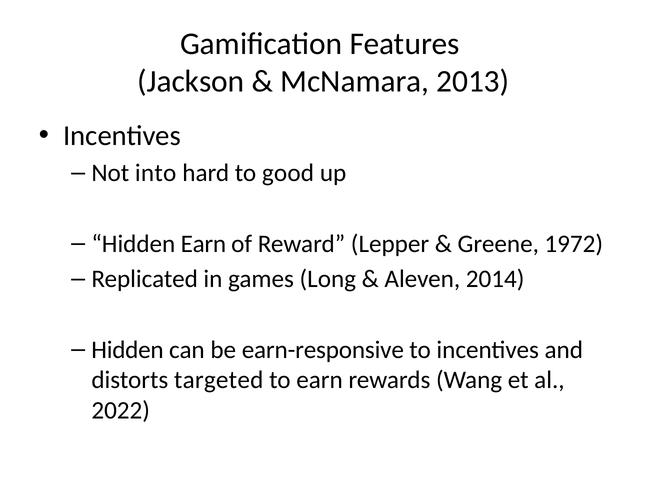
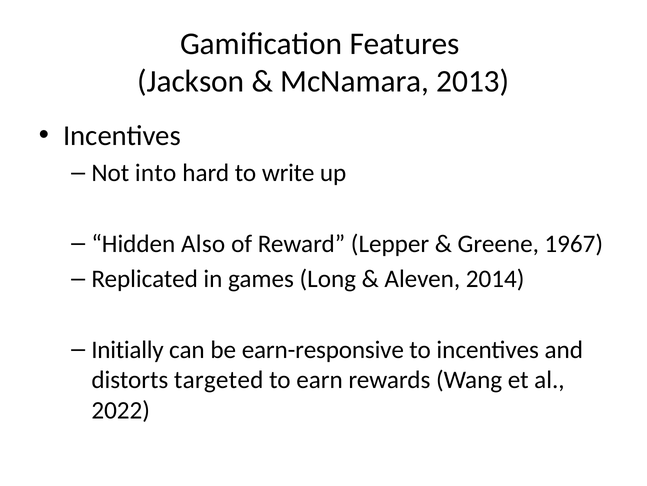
good: good -> write
Hidden Earn: Earn -> Also
1972: 1972 -> 1967
Hidden at (127, 349): Hidden -> Initially
